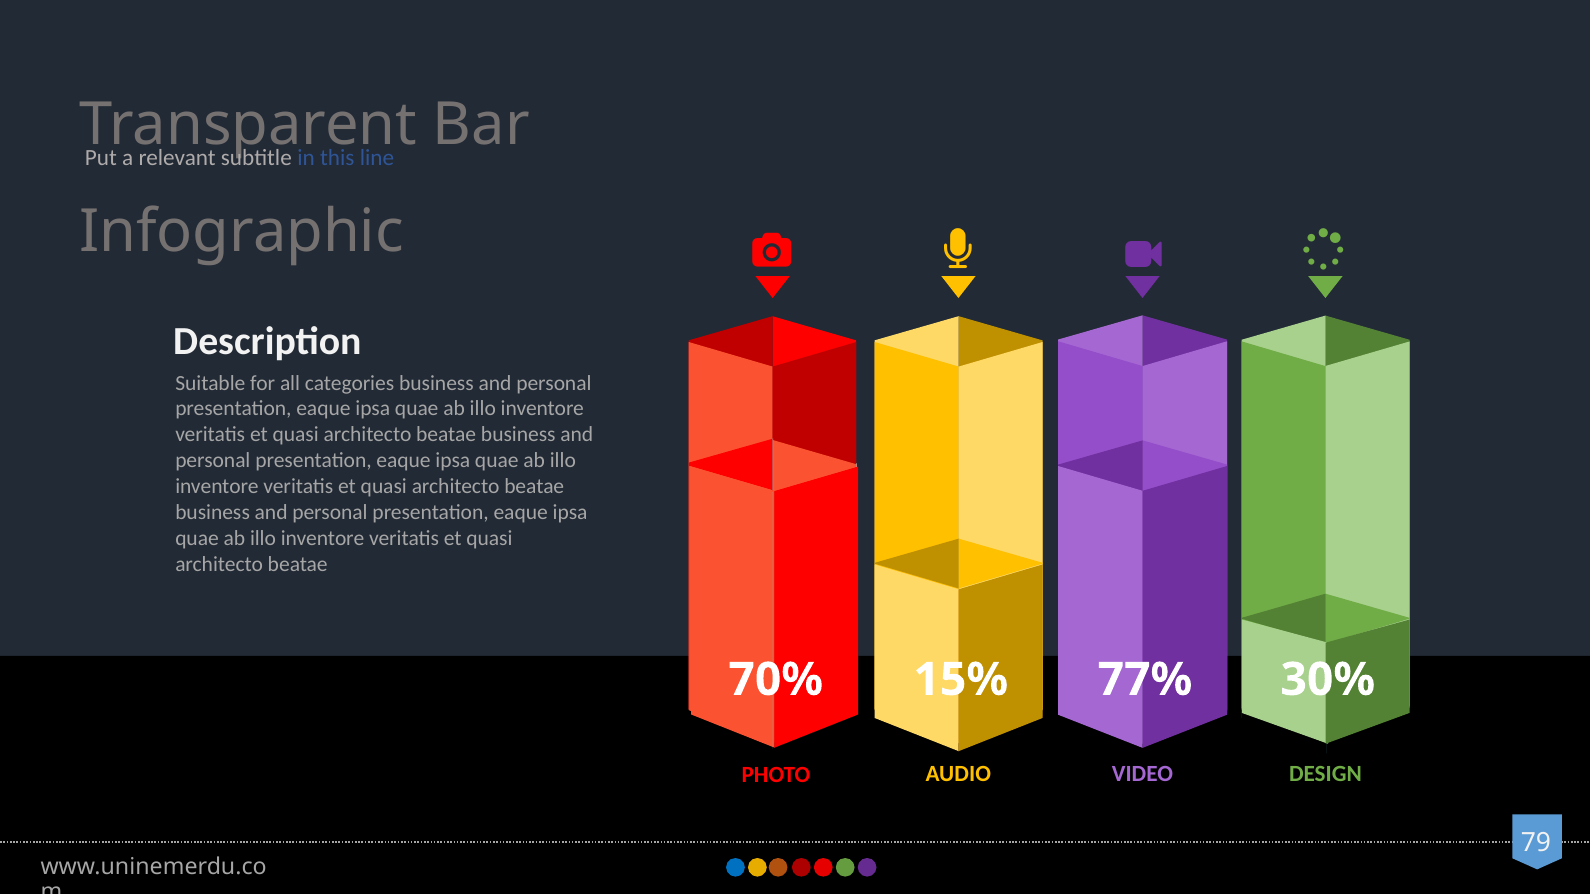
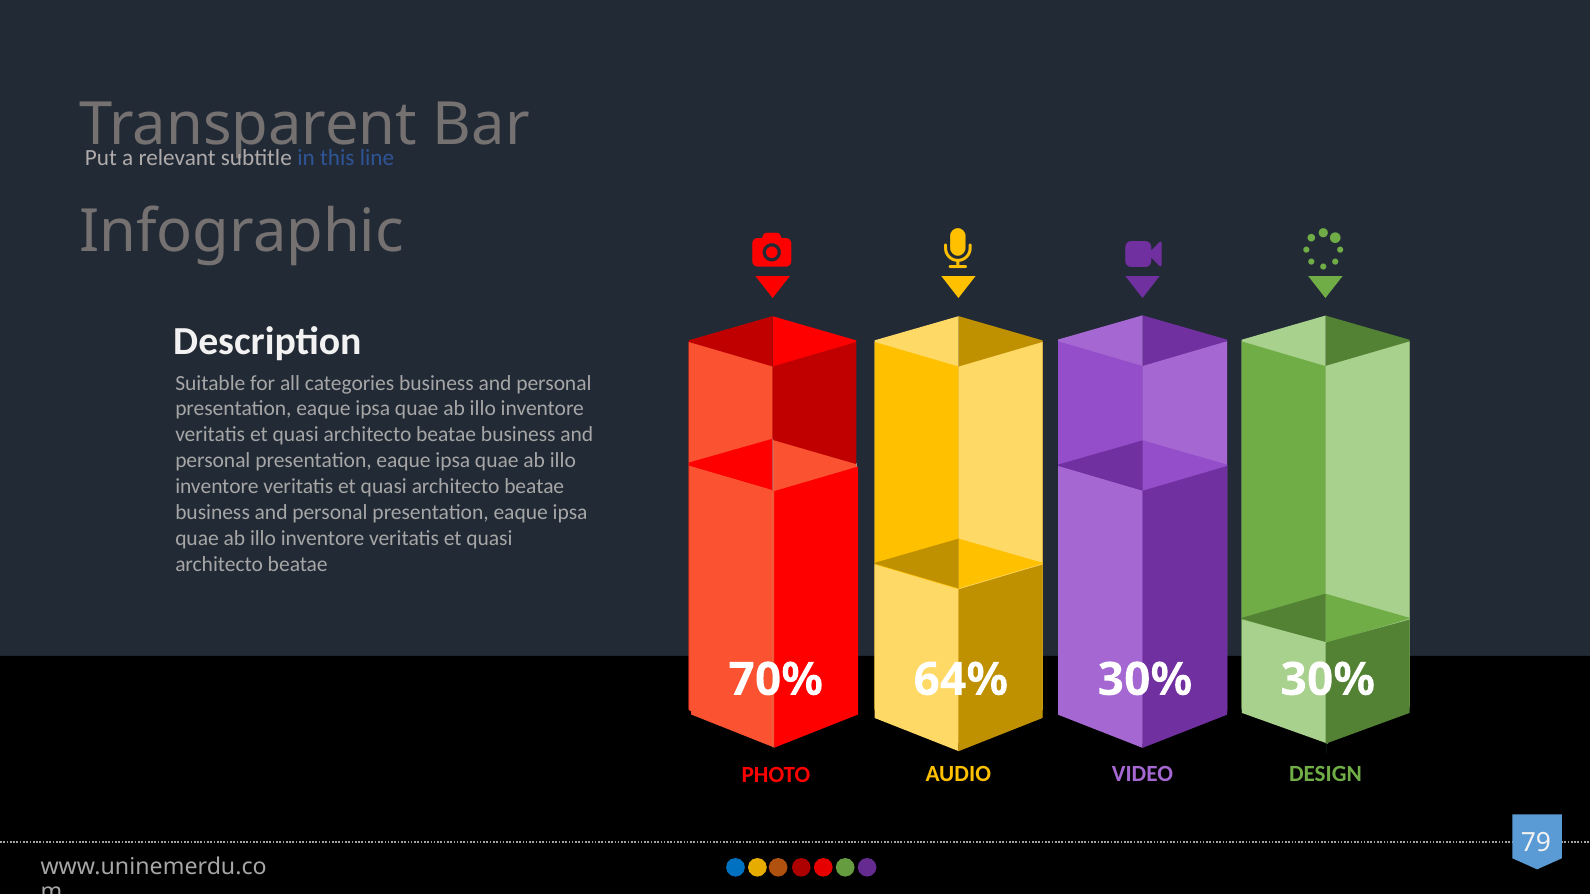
15%: 15% -> 64%
77% at (1145, 680): 77% -> 30%
